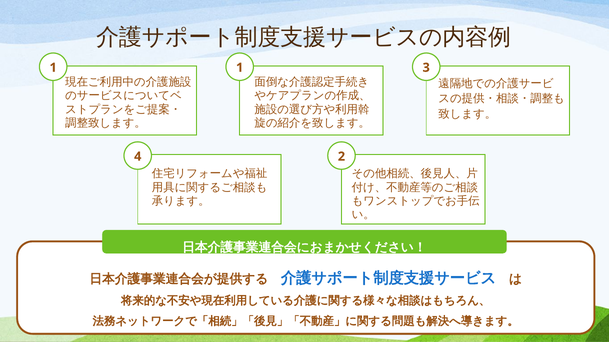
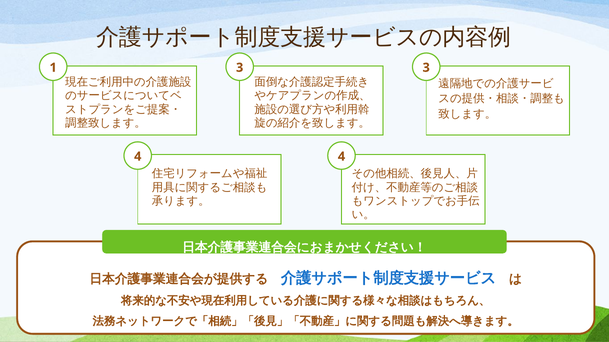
1 1: 1 -> 3
4 2: 2 -> 4
